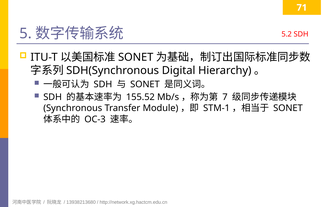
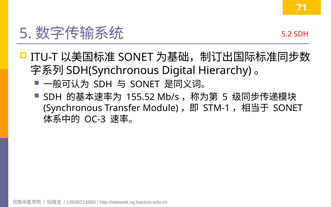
7 at (225, 97): 7 -> 5
